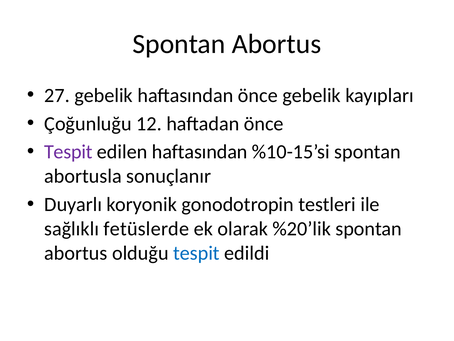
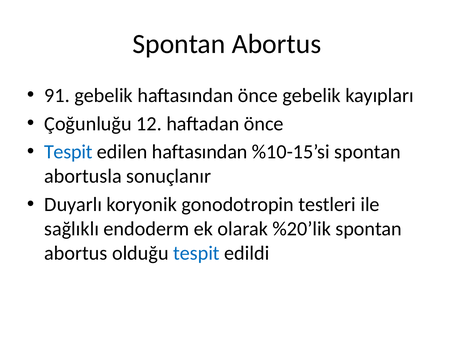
27: 27 -> 91
Tespit at (68, 152) colour: purple -> blue
fetüslerde: fetüslerde -> endoderm
